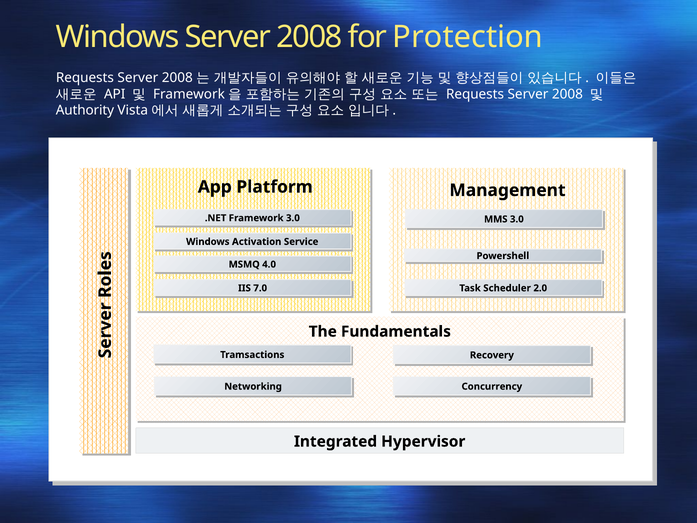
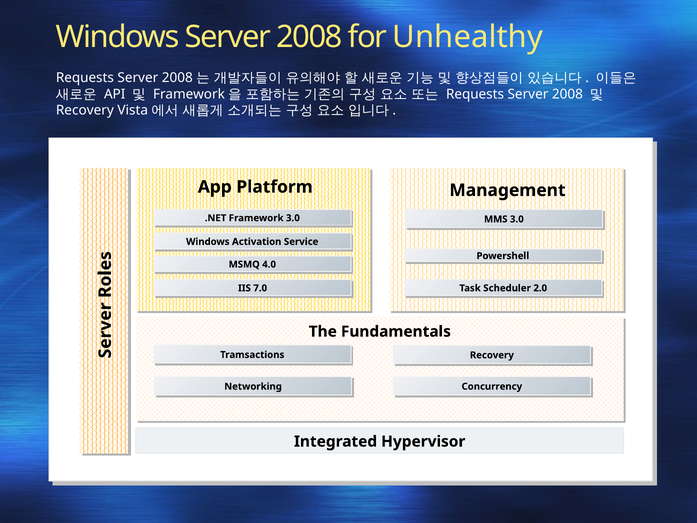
Protection: Protection -> Unhealthy
Authority at (85, 110): Authority -> Recovery
